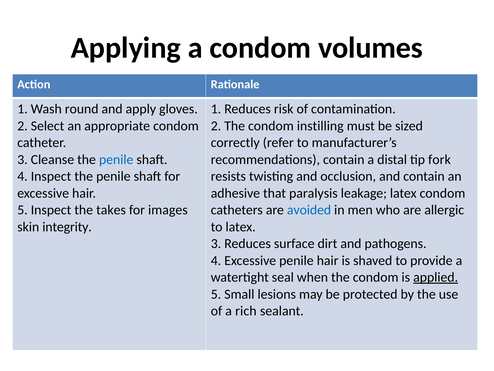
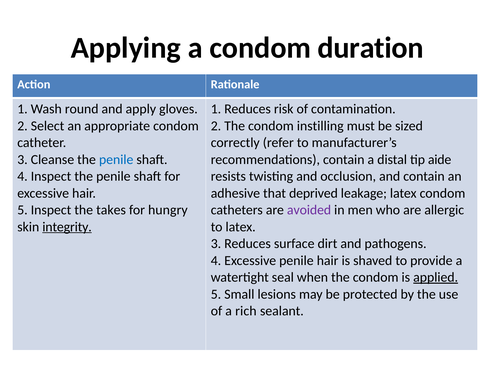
volumes: volumes -> duration
fork: fork -> aide
paralysis: paralysis -> deprived
images: images -> hungry
avoided colour: blue -> purple
integrity underline: none -> present
